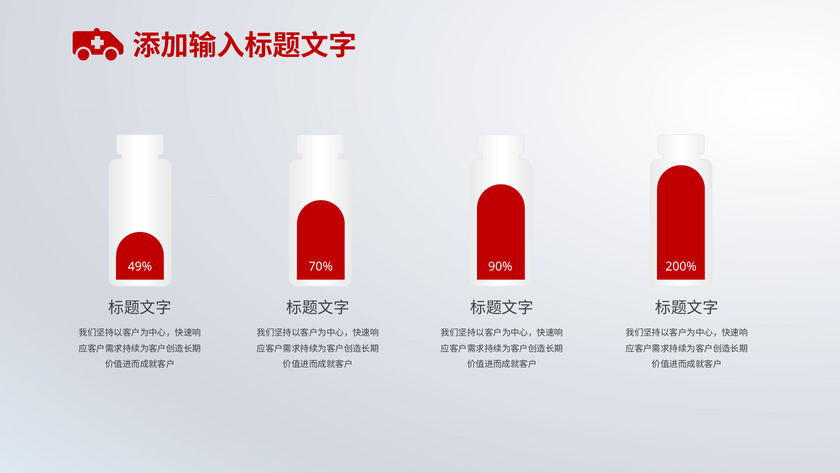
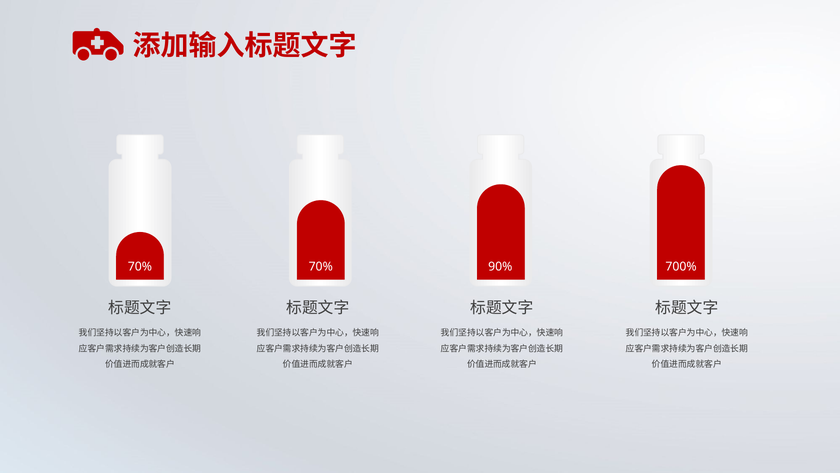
49% at (140, 266): 49% -> 70%
200%: 200% -> 700%
